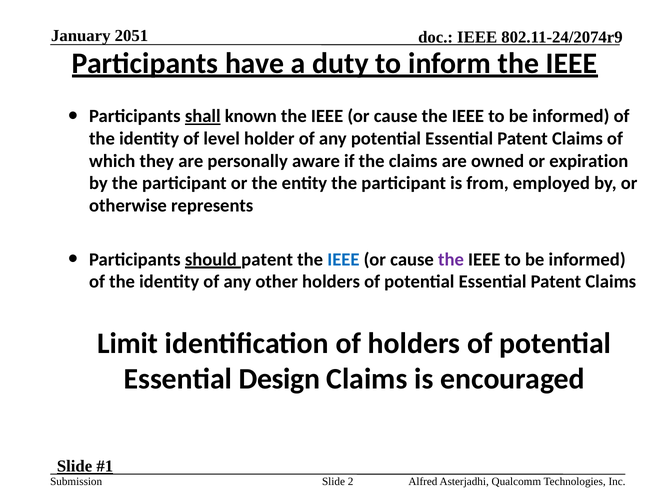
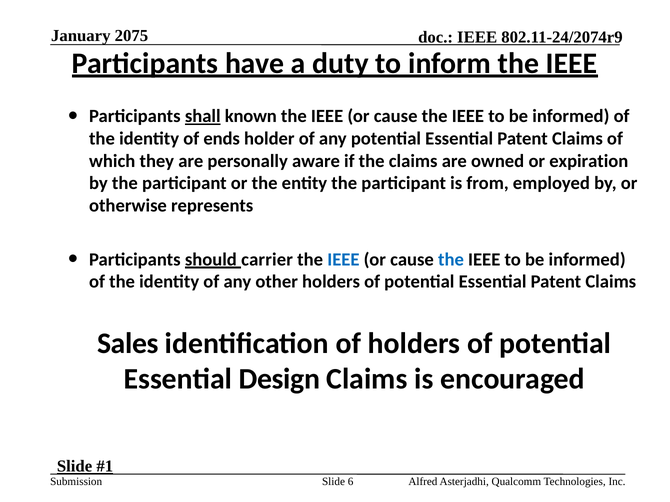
2051: 2051 -> 2075
level: level -> ends
should patent: patent -> carrier
the at (451, 260) colour: purple -> blue
Limit: Limit -> Sales
2: 2 -> 6
